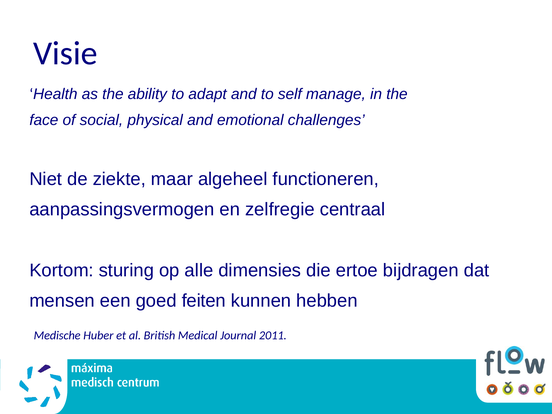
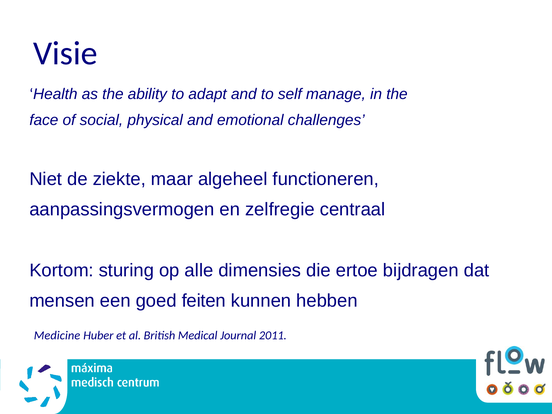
Medische: Medische -> Medicine
